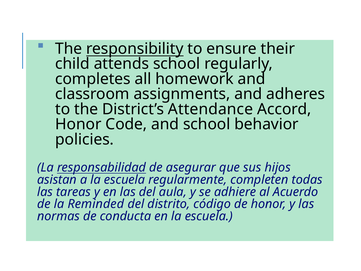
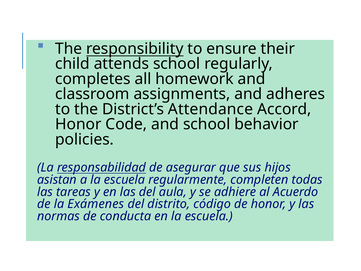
Reminded: Reminded -> Exámenes
